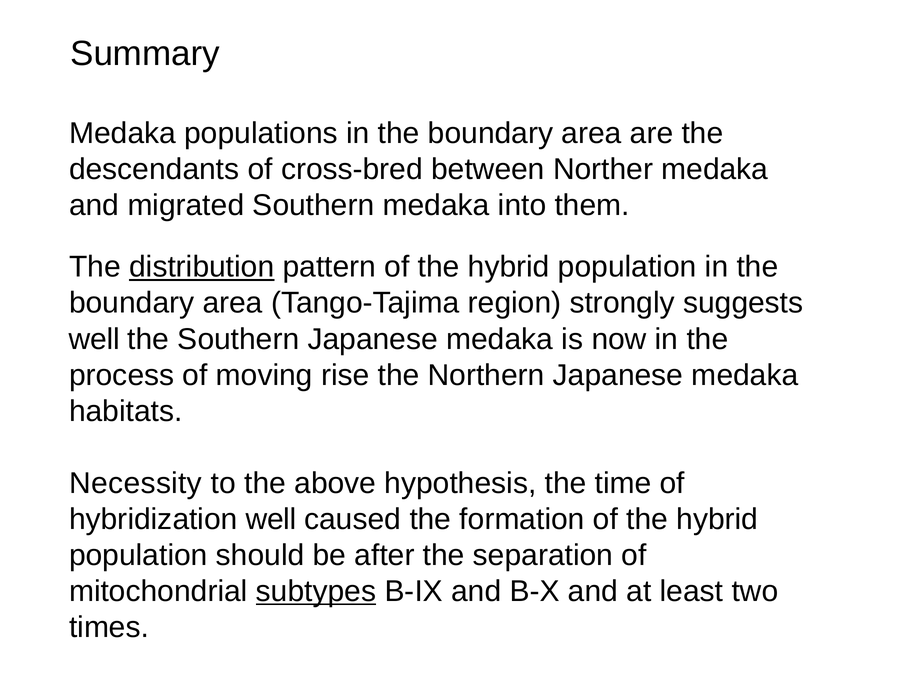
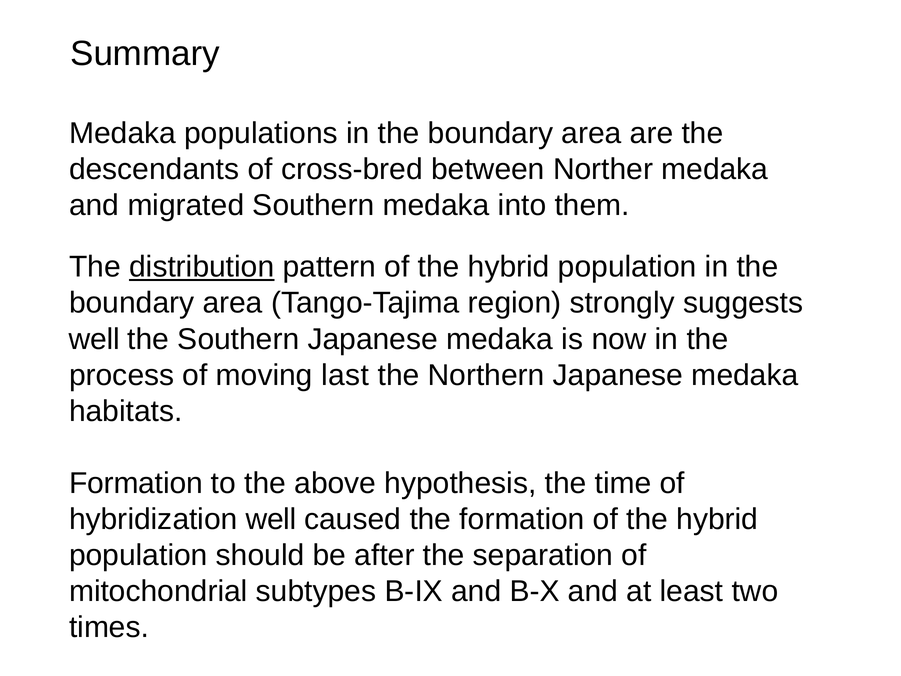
rise: rise -> last
Necessity at (136, 483): Necessity -> Formation
subtypes underline: present -> none
